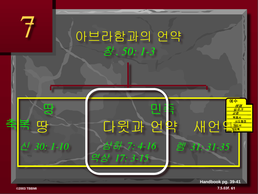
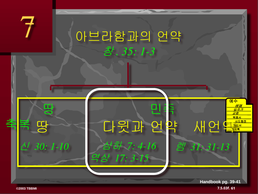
50: 50 -> 35
31-35: 31-35 -> 31-13
